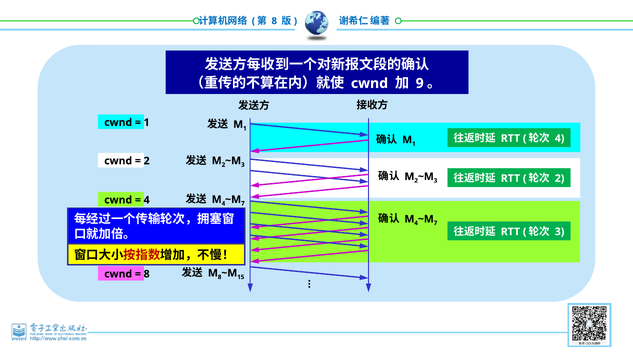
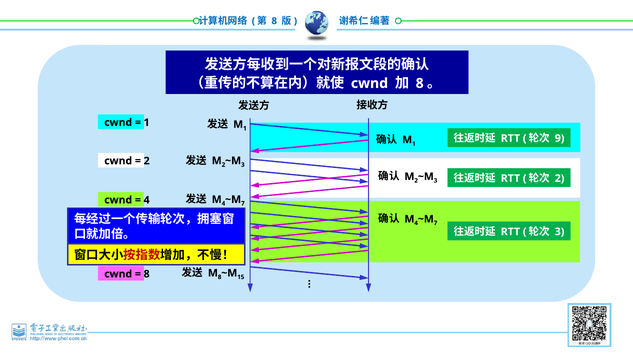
9 at (420, 83): 9 -> 8
4 at (560, 138): 4 -> 9
